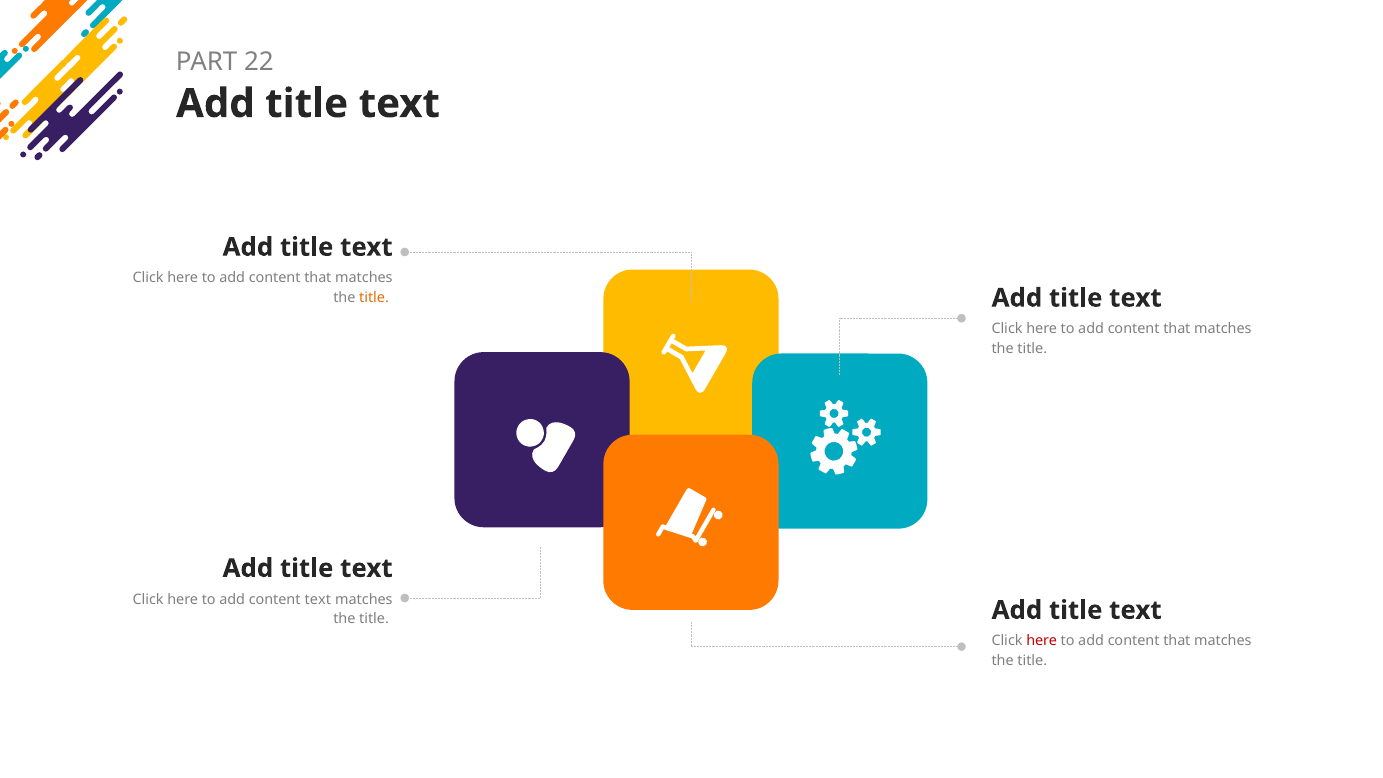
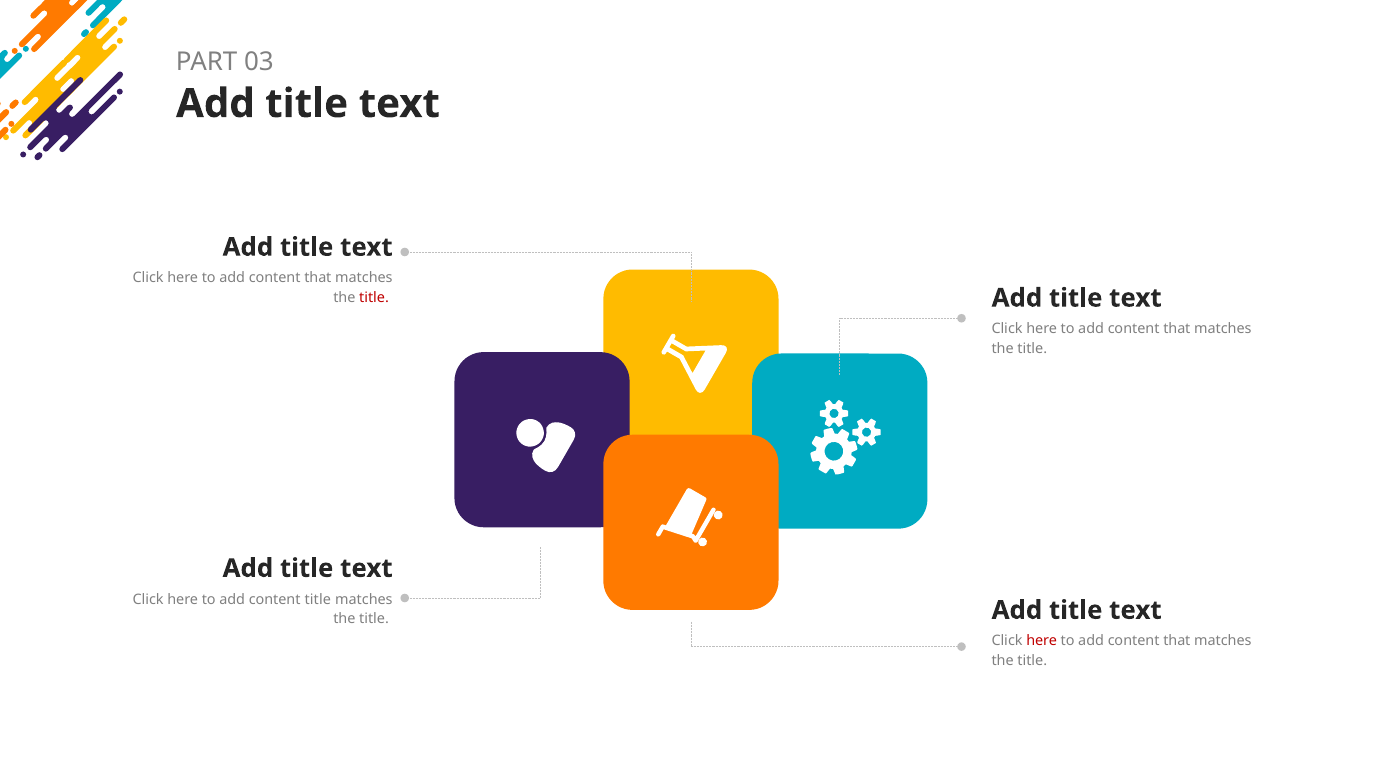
22: 22 -> 03
title at (374, 298) colour: orange -> red
content text: text -> title
